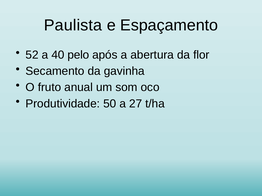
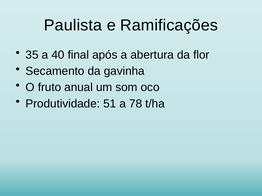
Espaçamento: Espaçamento -> Ramificações
52: 52 -> 35
pelo: pelo -> final
50: 50 -> 51
27: 27 -> 78
